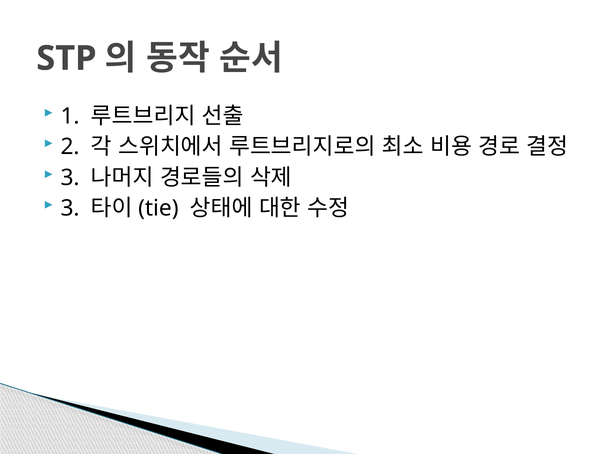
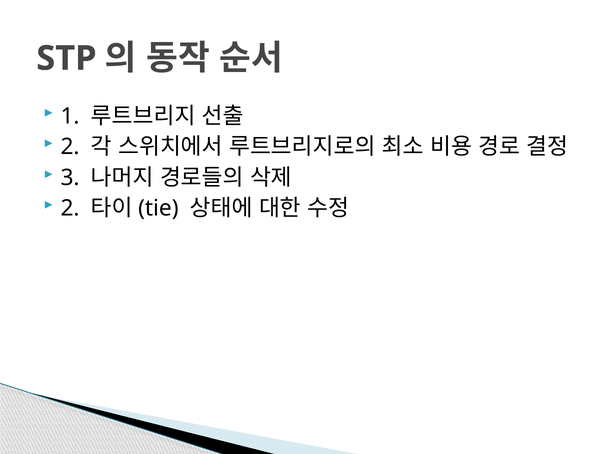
3 at (70, 208): 3 -> 2
